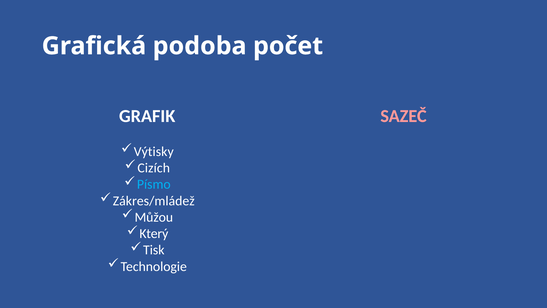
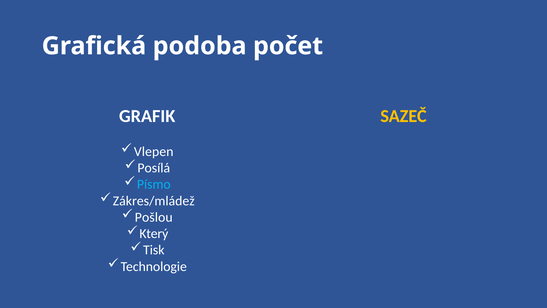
SAZEČ colour: pink -> yellow
Výtisky: Výtisky -> Vlepen
Cizích: Cizích -> Posílá
Můžou: Můžou -> Pošlou
